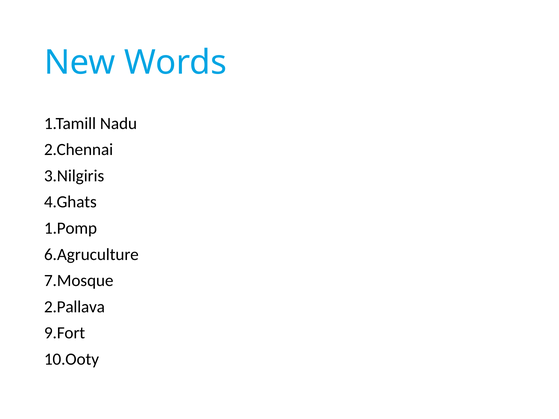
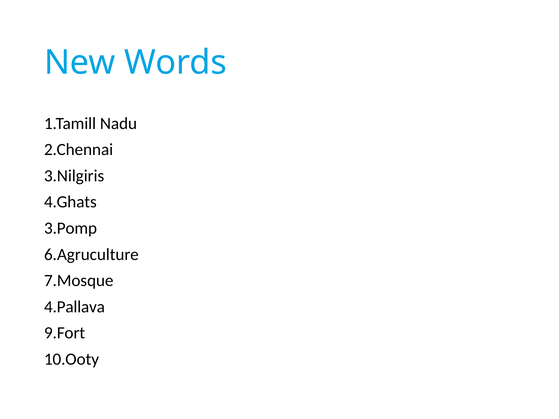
1.Pomp: 1.Pomp -> 3.Pomp
2.Pallava: 2.Pallava -> 4.Pallava
